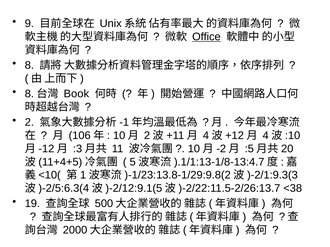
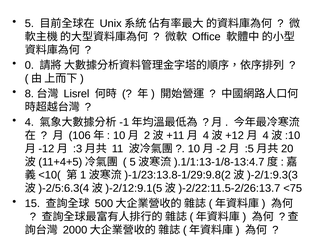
9: 9 -> 5
Office underline: present -> none
8: 8 -> 0
Book: Book -> Lisrel
2: 2 -> 4
<38: <38 -> <75
19: 19 -> 15
